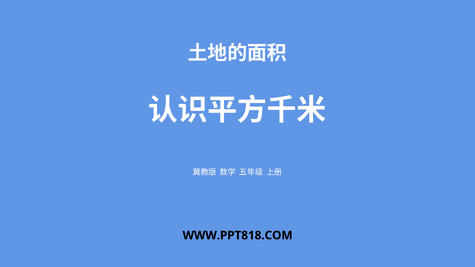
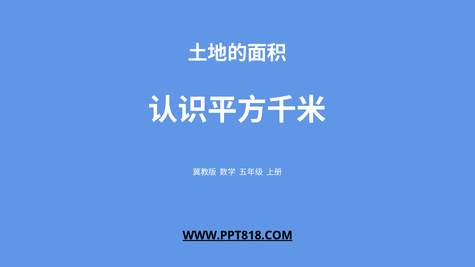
WWW.PPT818.COM underline: none -> present
